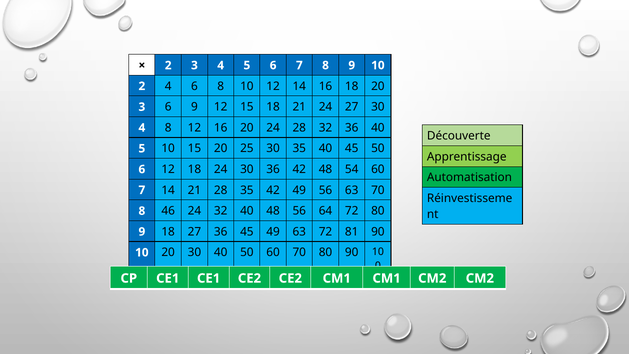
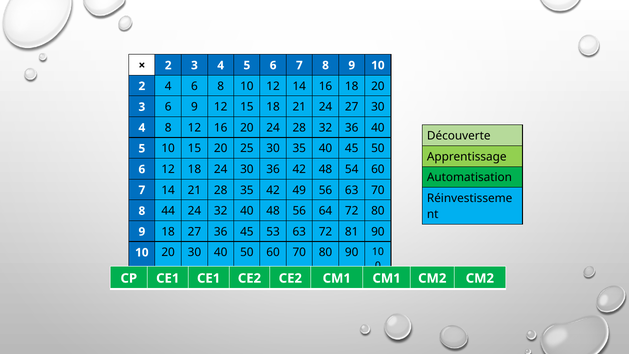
46: 46 -> 44
45 49: 49 -> 53
